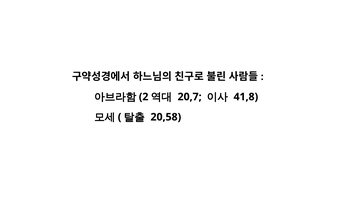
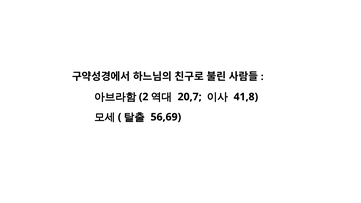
20,58: 20,58 -> 56,69
